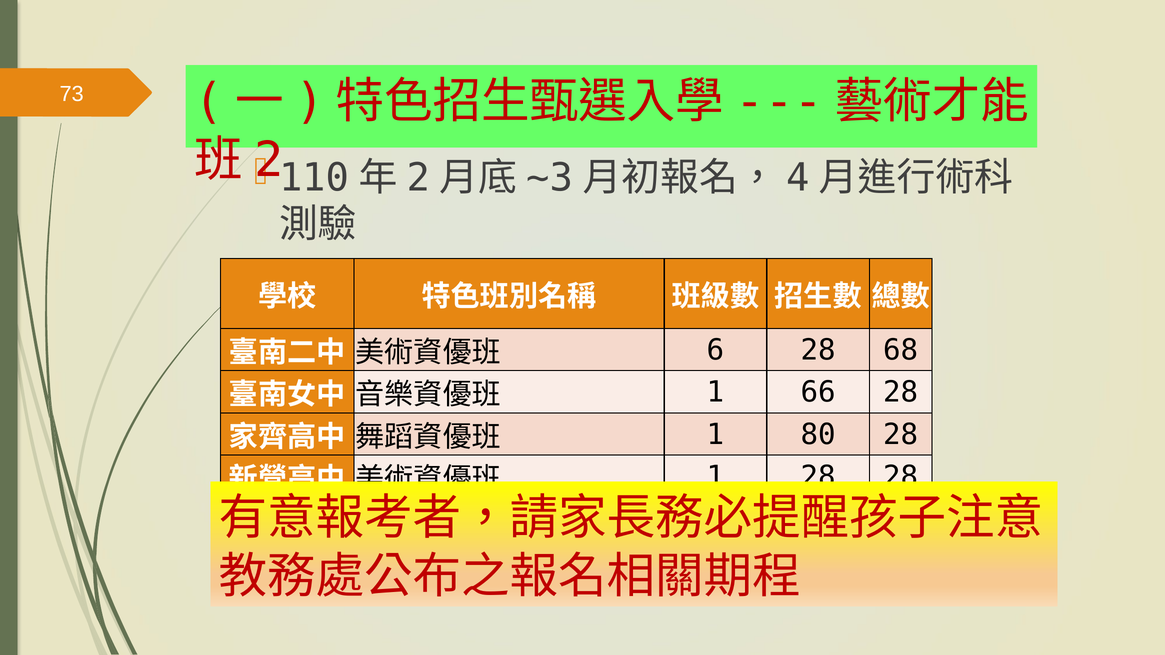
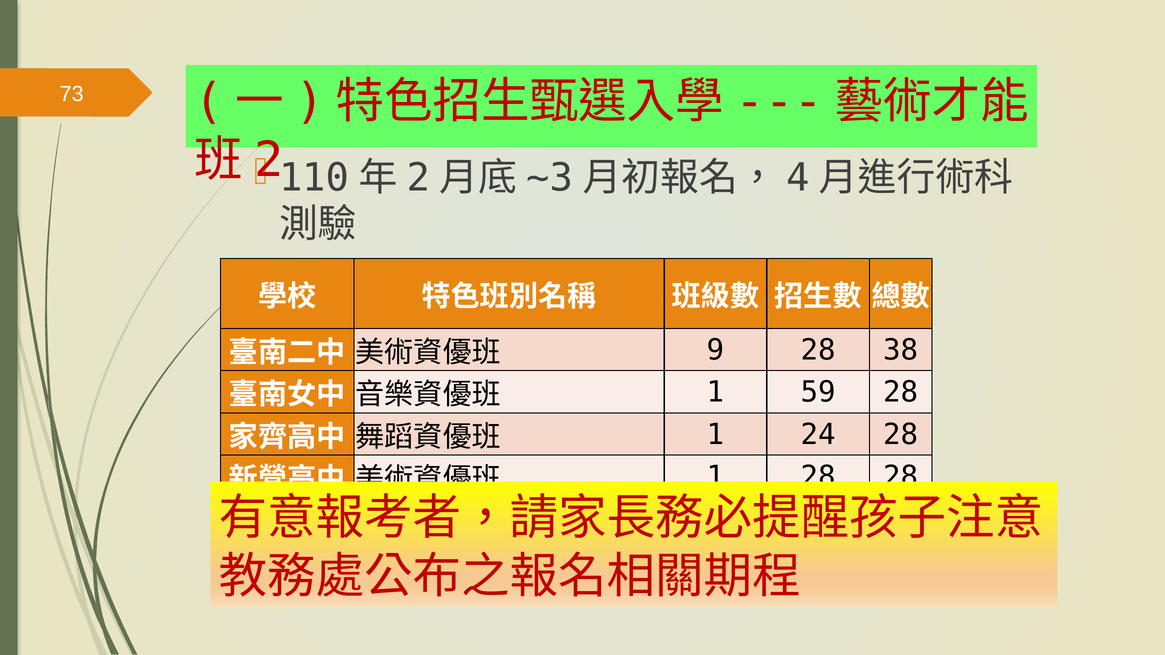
6: 6 -> 9
68: 68 -> 38
66: 66 -> 59
80: 80 -> 24
